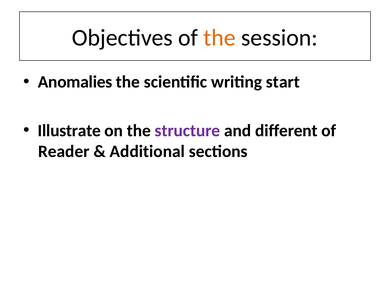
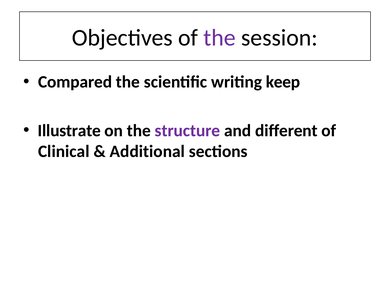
the at (220, 38) colour: orange -> purple
Anomalies: Anomalies -> Compared
start: start -> keep
Reader: Reader -> Clinical
